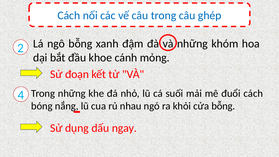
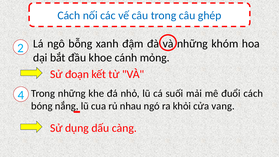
cửa bỗng: bỗng -> vang
ngay: ngay -> càng
